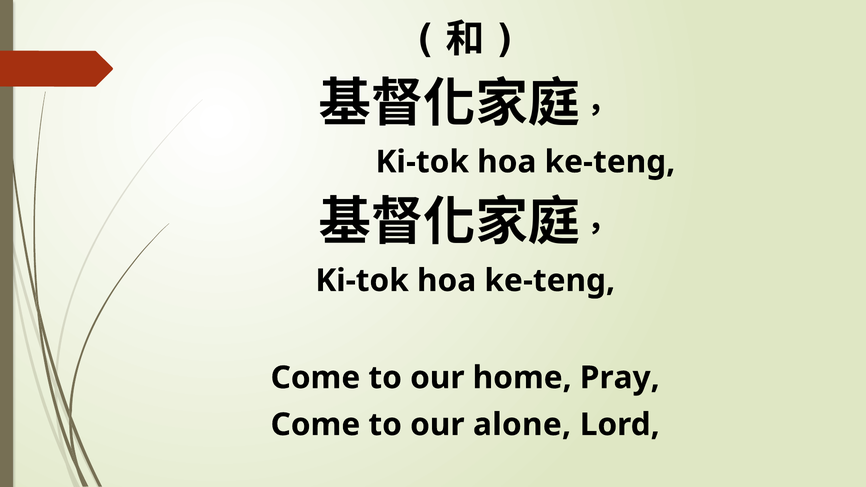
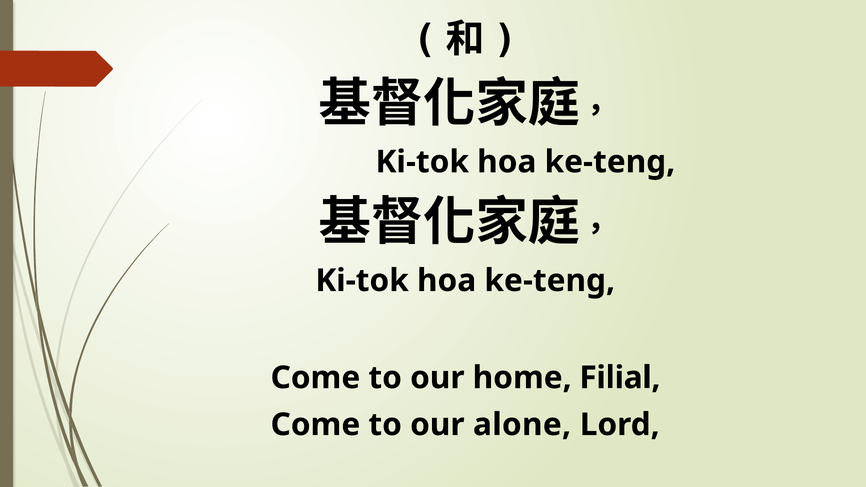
Pray: Pray -> Filial
